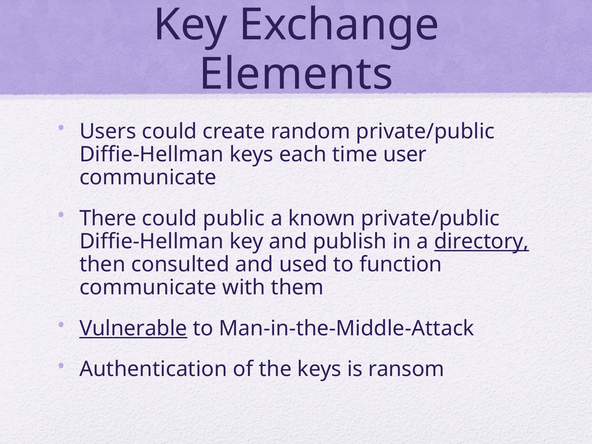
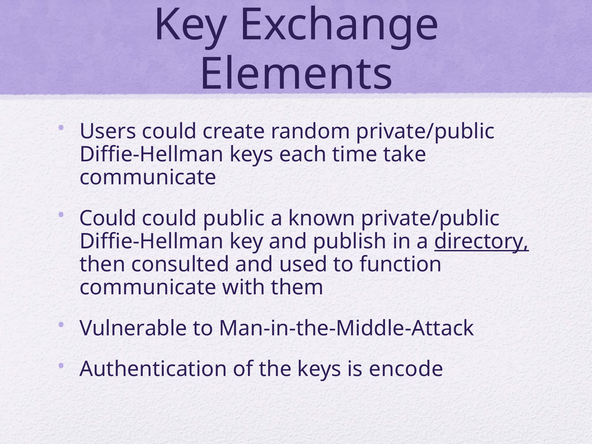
user: user -> take
There at (108, 218): There -> Could
Vulnerable underline: present -> none
ransom: ransom -> encode
